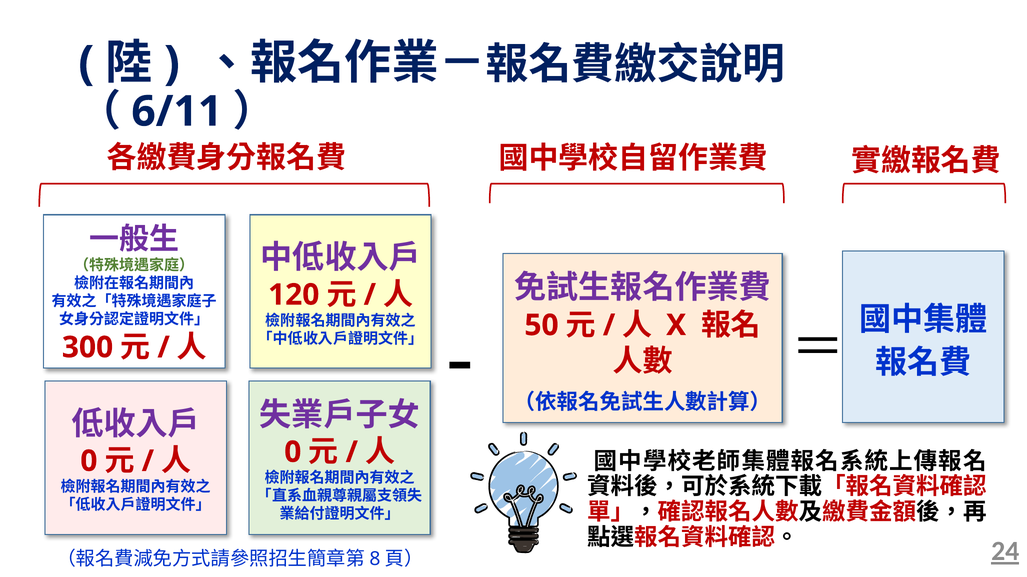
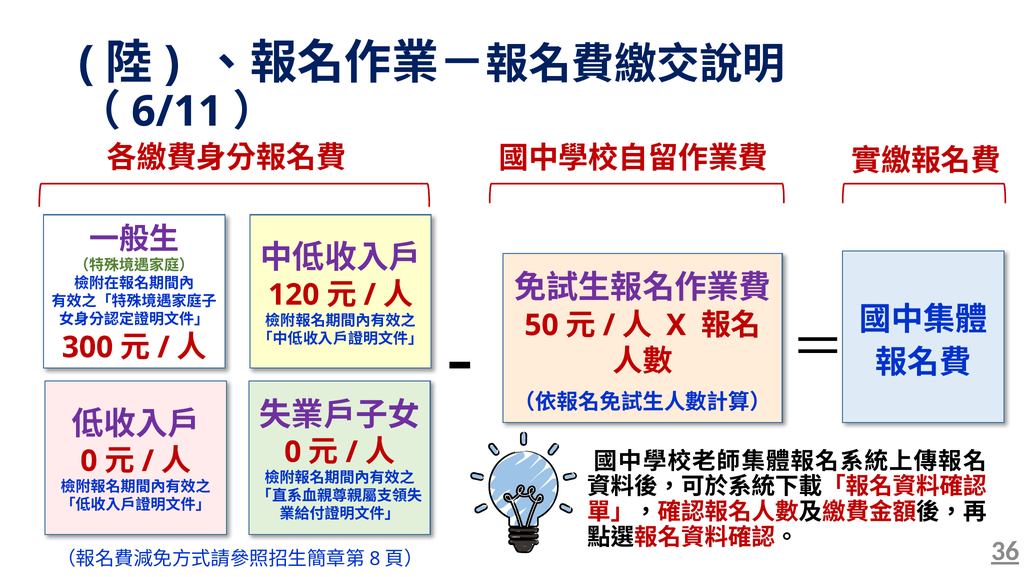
24: 24 -> 36
